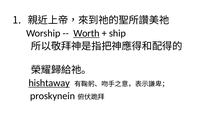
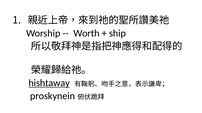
Worth underline: present -> none
